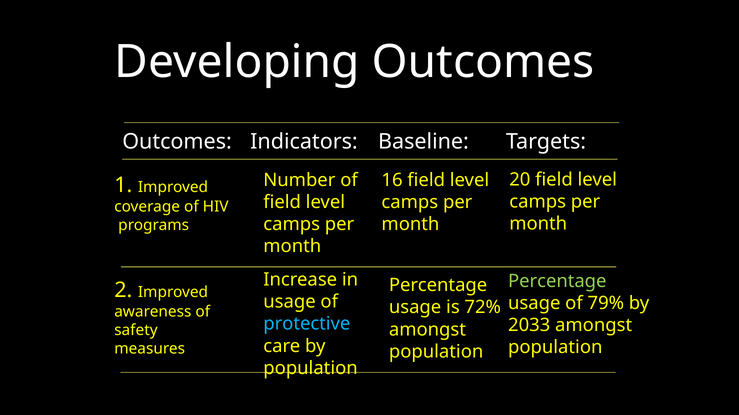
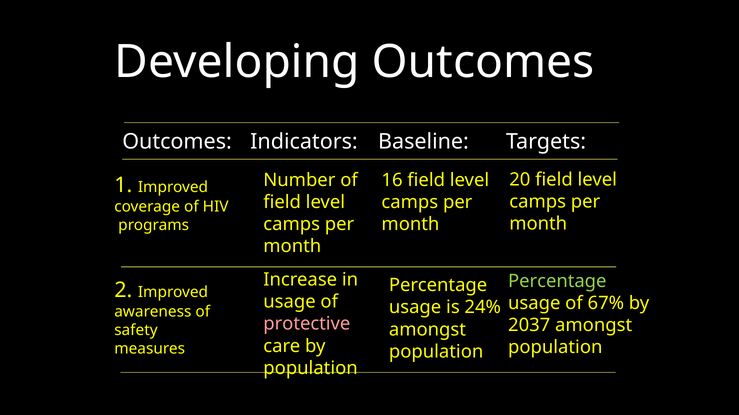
79%: 79% -> 67%
72%: 72% -> 24%
protective colour: light blue -> pink
2033: 2033 -> 2037
